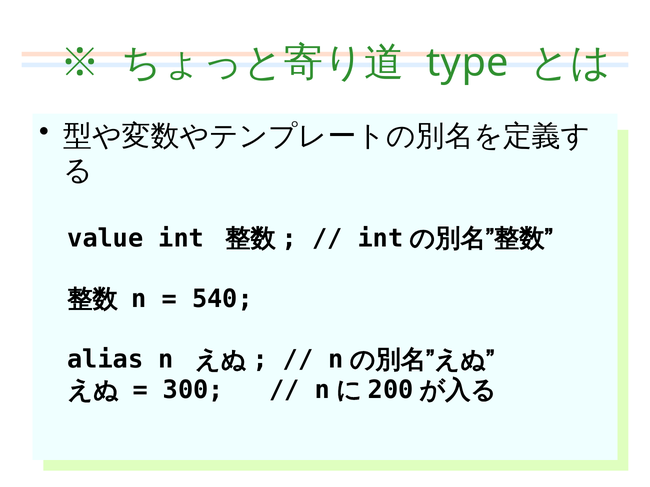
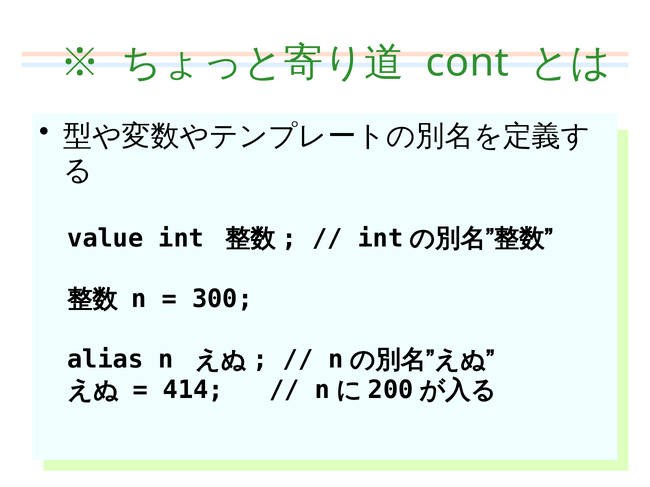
type: type -> cont
540: 540 -> 300
300: 300 -> 414
